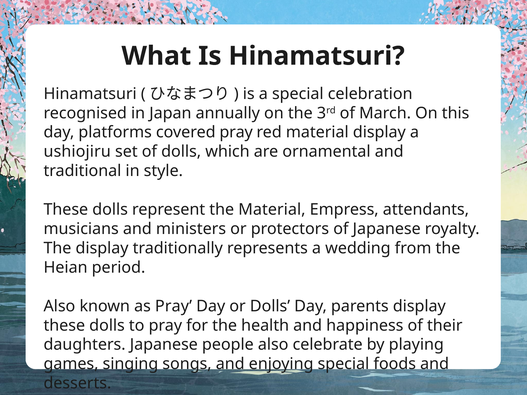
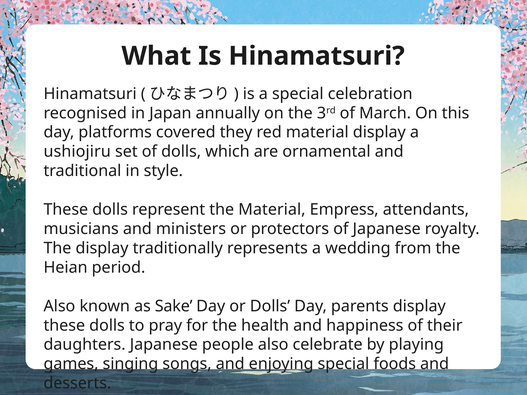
covered pray: pray -> they
as Pray: Pray -> Sake
